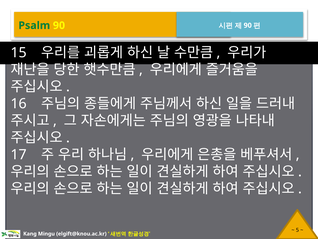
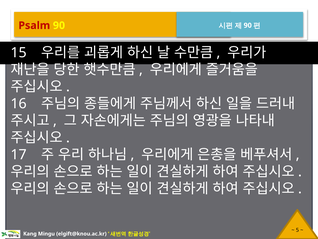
Psalm colour: green -> red
